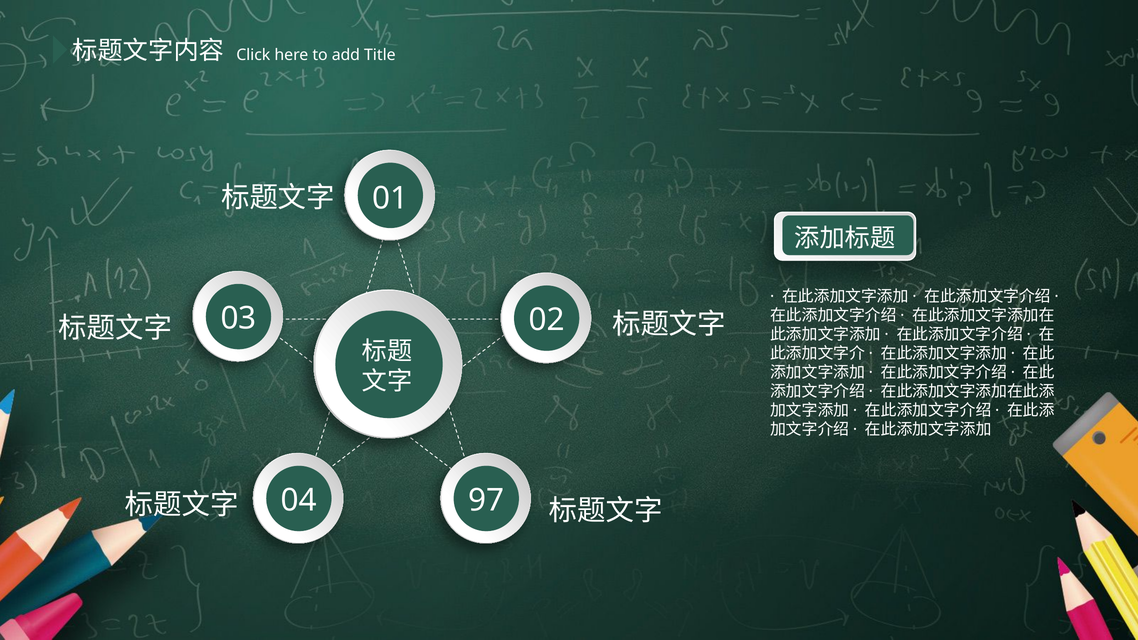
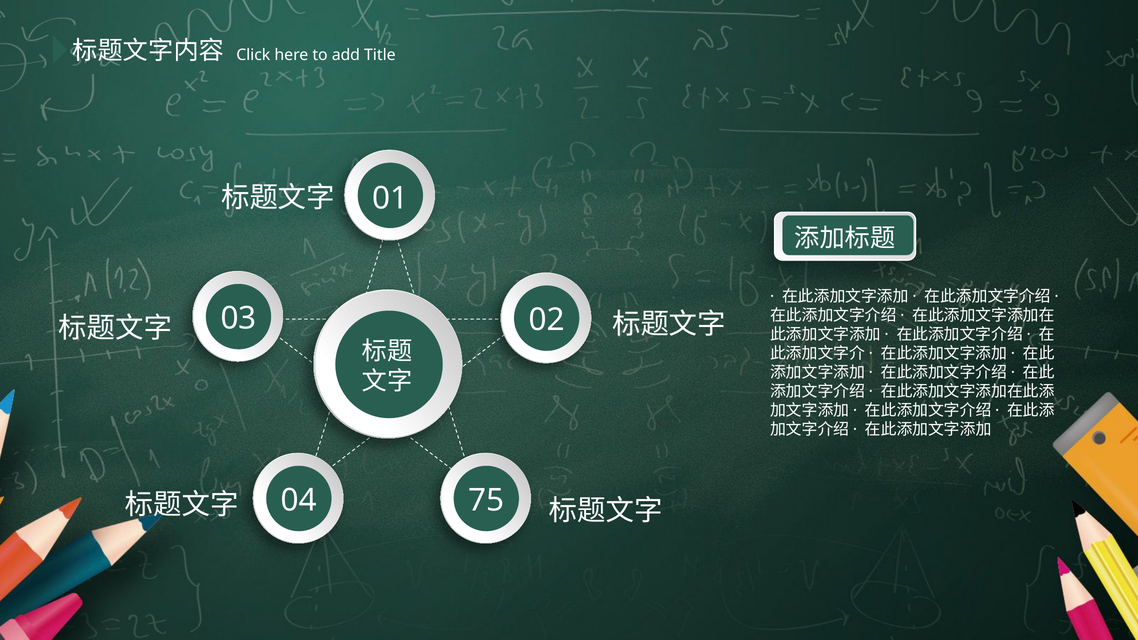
97: 97 -> 75
